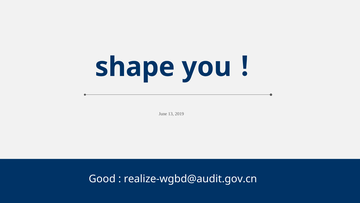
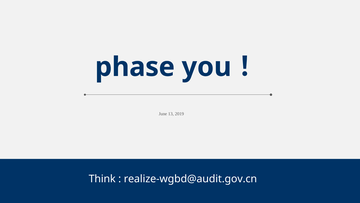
shape: shape -> phase
Good: Good -> Think
